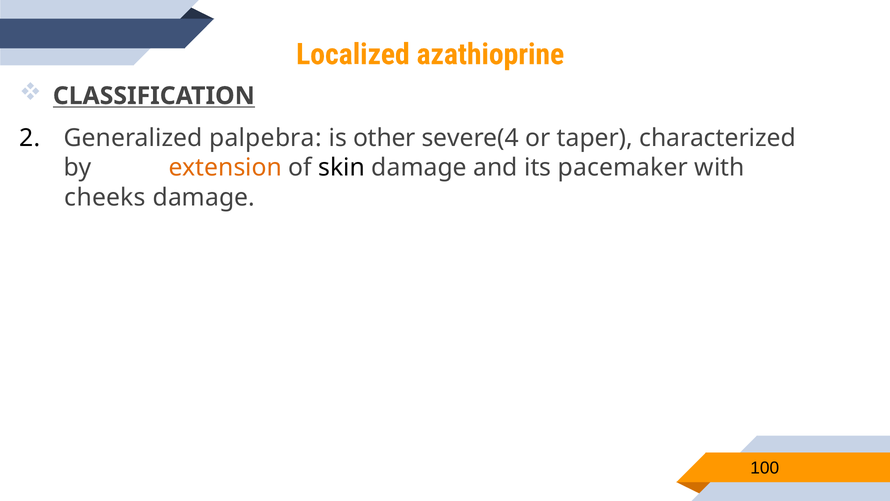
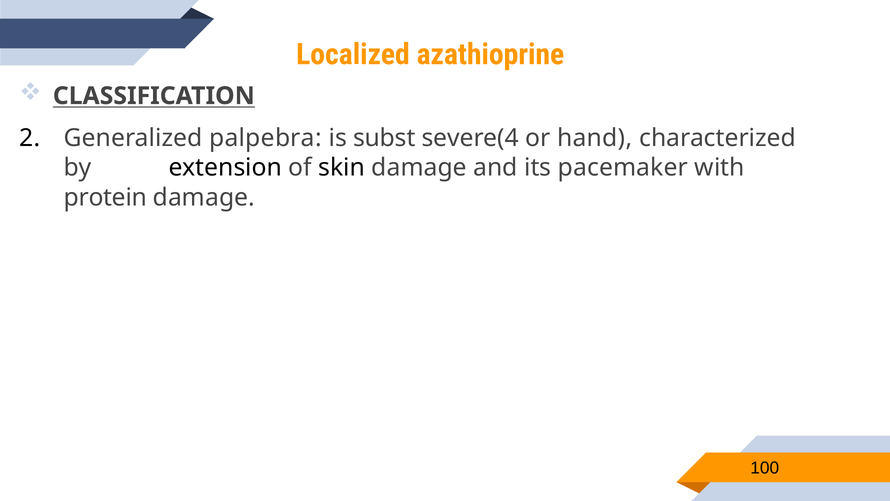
other: other -> subst
taper: taper -> hand
extension colour: orange -> black
cheeks: cheeks -> protein
